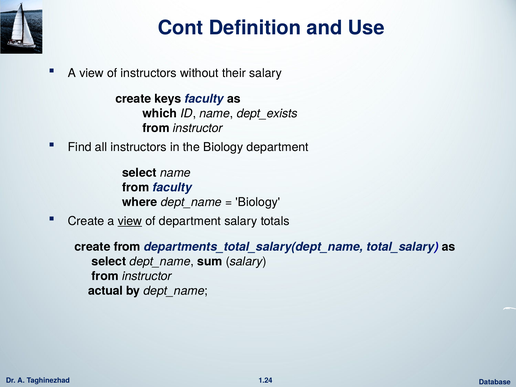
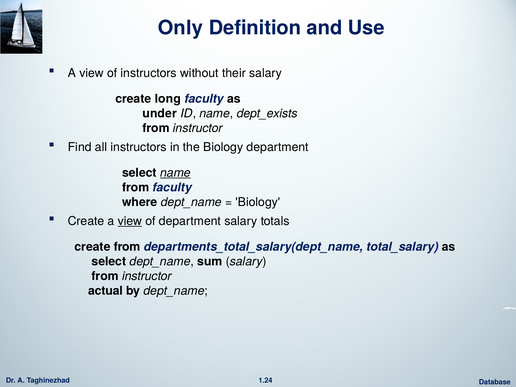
Cont: Cont -> Only
keys: keys -> long
which: which -> under
name at (175, 173) underline: none -> present
